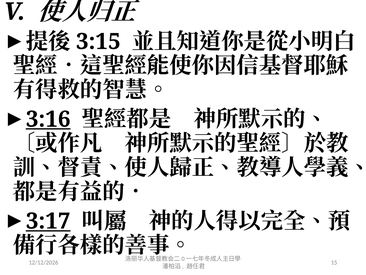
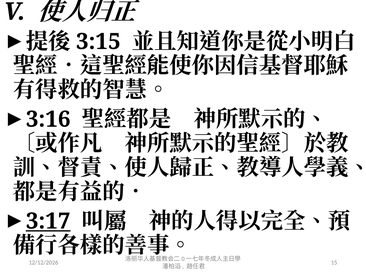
3:16 underline: present -> none
